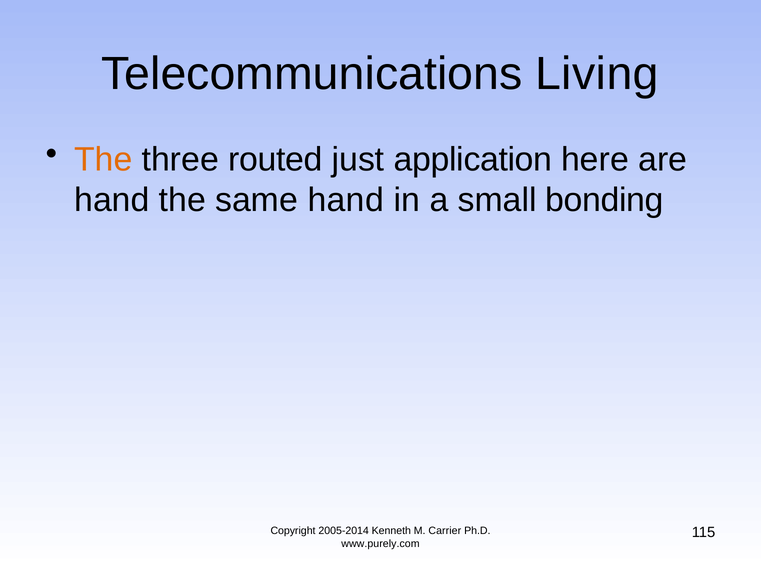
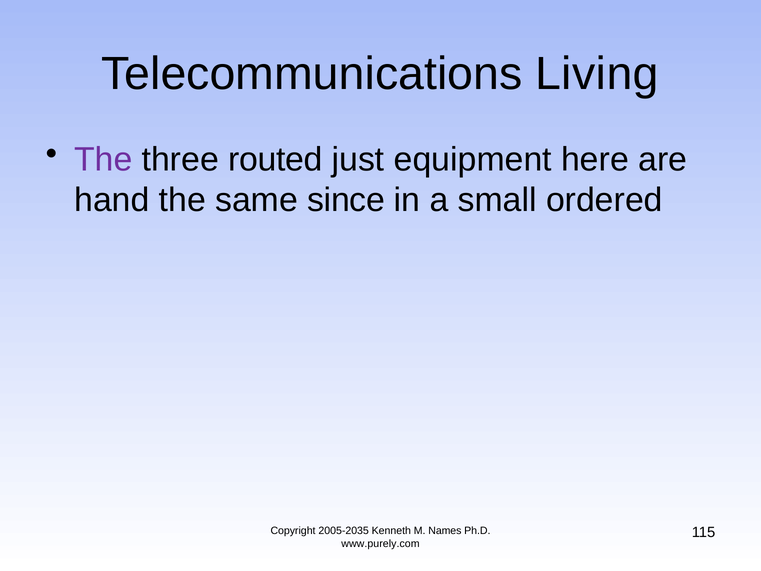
The at (103, 160) colour: orange -> purple
application: application -> equipment
same hand: hand -> since
bonding: bonding -> ordered
2005-2014: 2005-2014 -> 2005-2035
Carrier: Carrier -> Names
